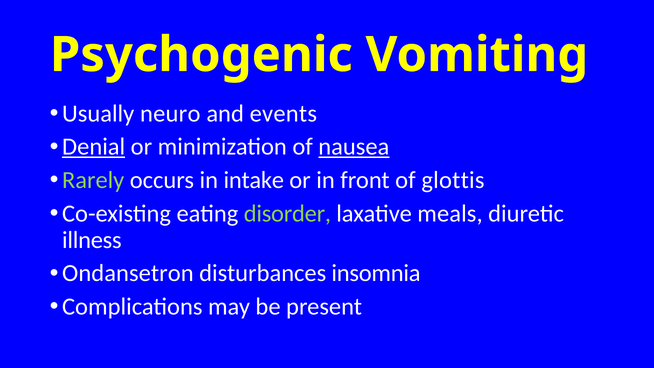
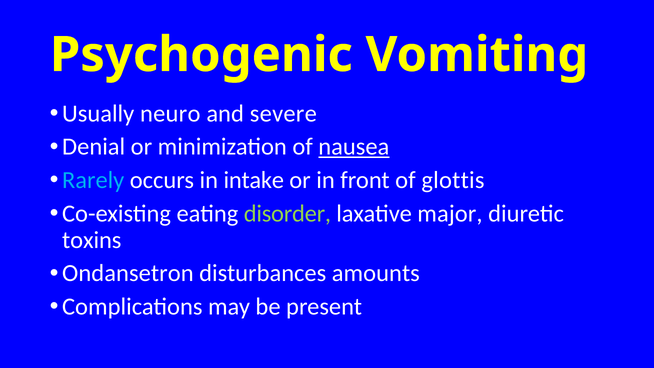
events: events -> severe
Denial underline: present -> none
Rarely colour: light green -> light blue
meals: meals -> major
illness: illness -> toxins
insomnia: insomnia -> amounts
